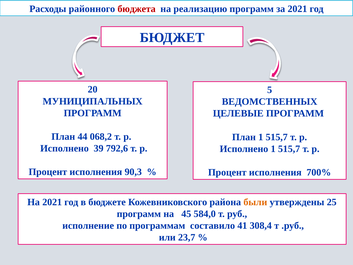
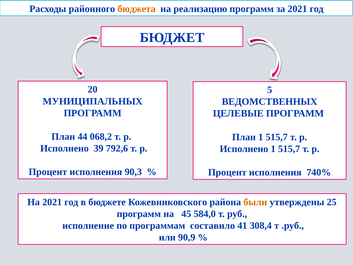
бюджета colour: red -> orange
700%: 700% -> 740%
23,7: 23,7 -> 90,9
